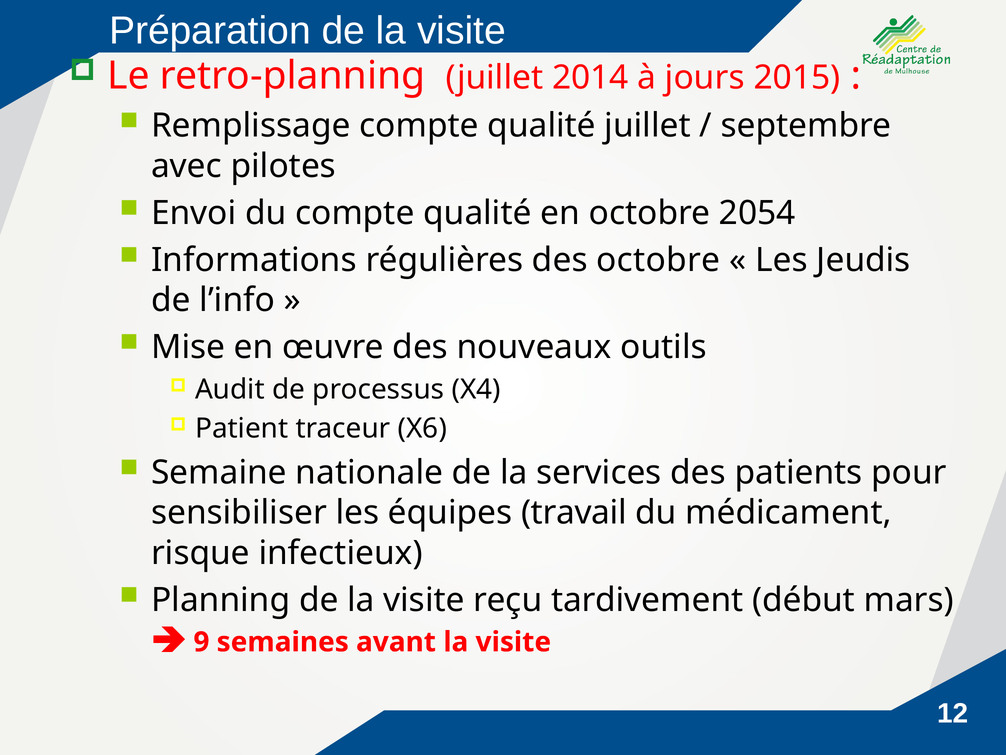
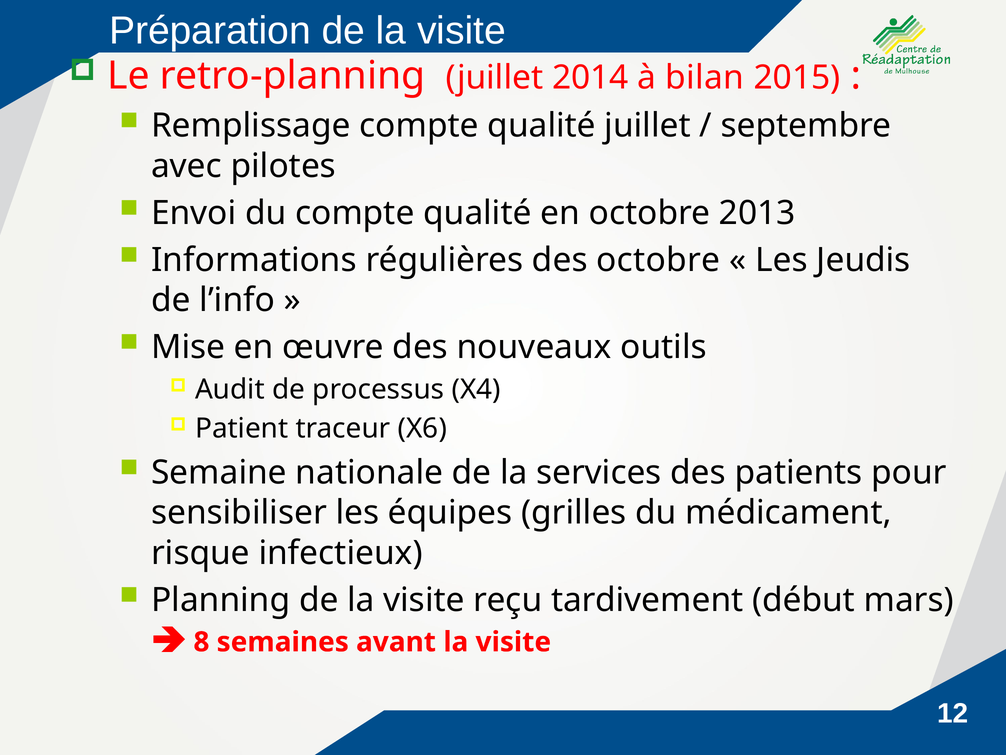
jours: jours -> bilan
2054: 2054 -> 2013
travail: travail -> grilles
9: 9 -> 8
